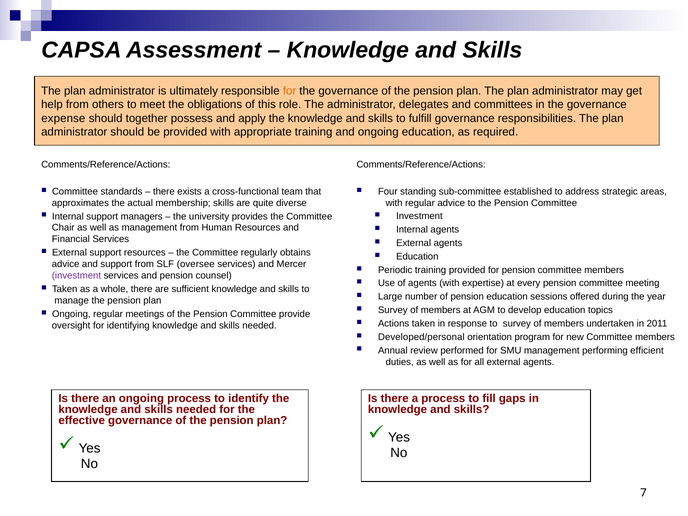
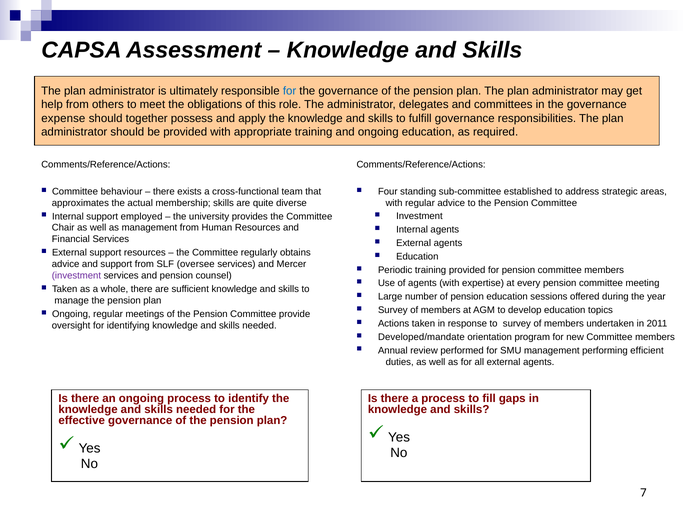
for at (290, 91) colour: orange -> blue
standards: standards -> behaviour
managers: managers -> employed
Developed/personal: Developed/personal -> Developed/mandate
